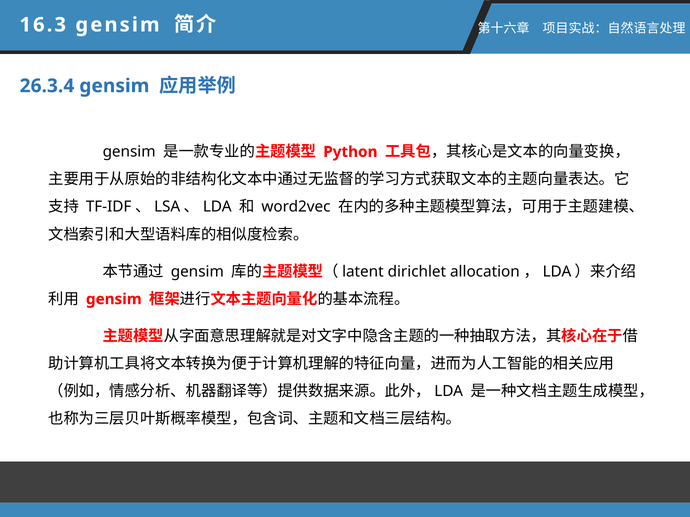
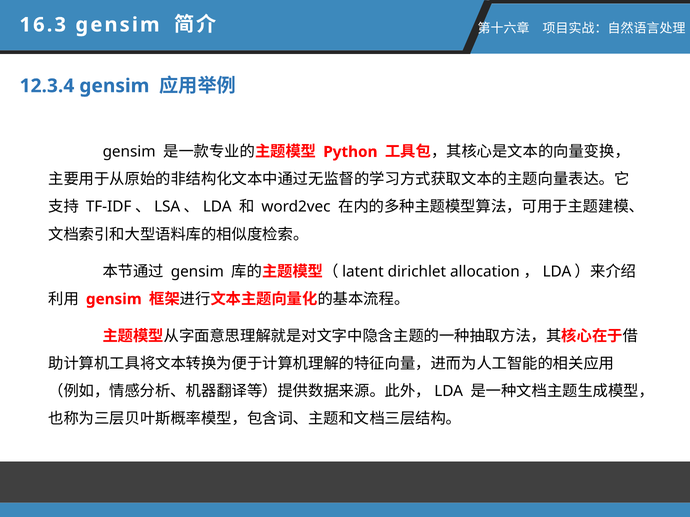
26.3.4: 26.3.4 -> 12.3.4
